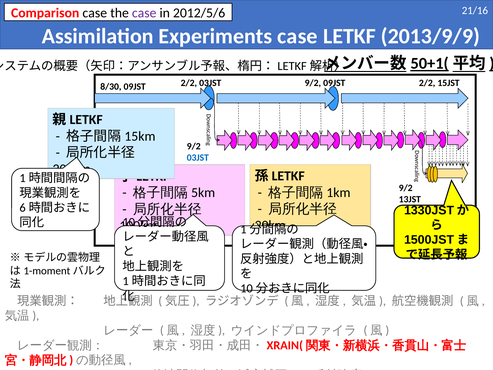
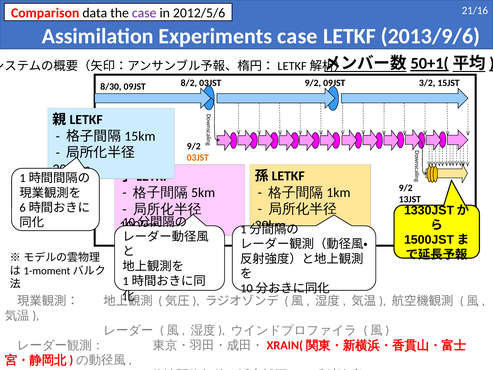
Comparison case: case -> data
2013/9/9: 2013/9/9 -> 2013/9/6
09JST 2/2: 2/2 -> 3/2
2/2 at (189, 83): 2/2 -> 8/2
03JST at (198, 158) colour: blue -> orange
